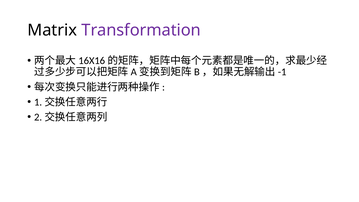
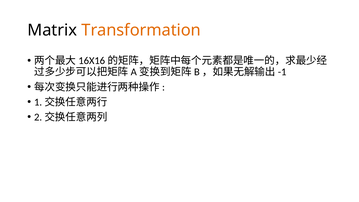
Transformation colour: purple -> orange
